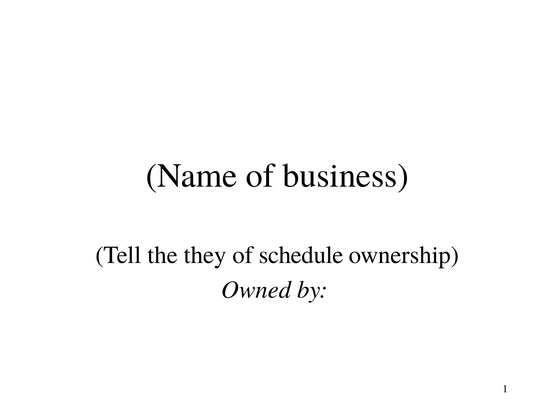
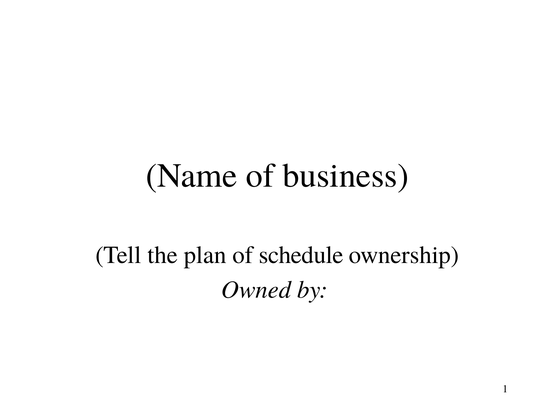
they: they -> plan
